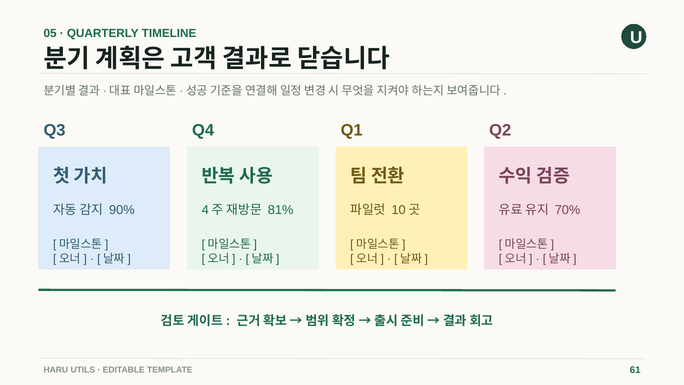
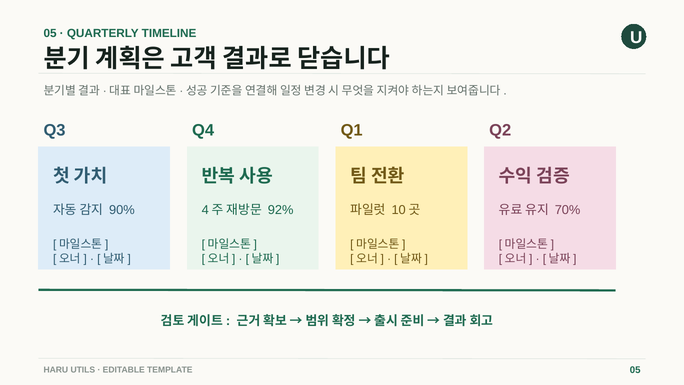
81%: 81% -> 92%
TEMPLATE 61: 61 -> 05
